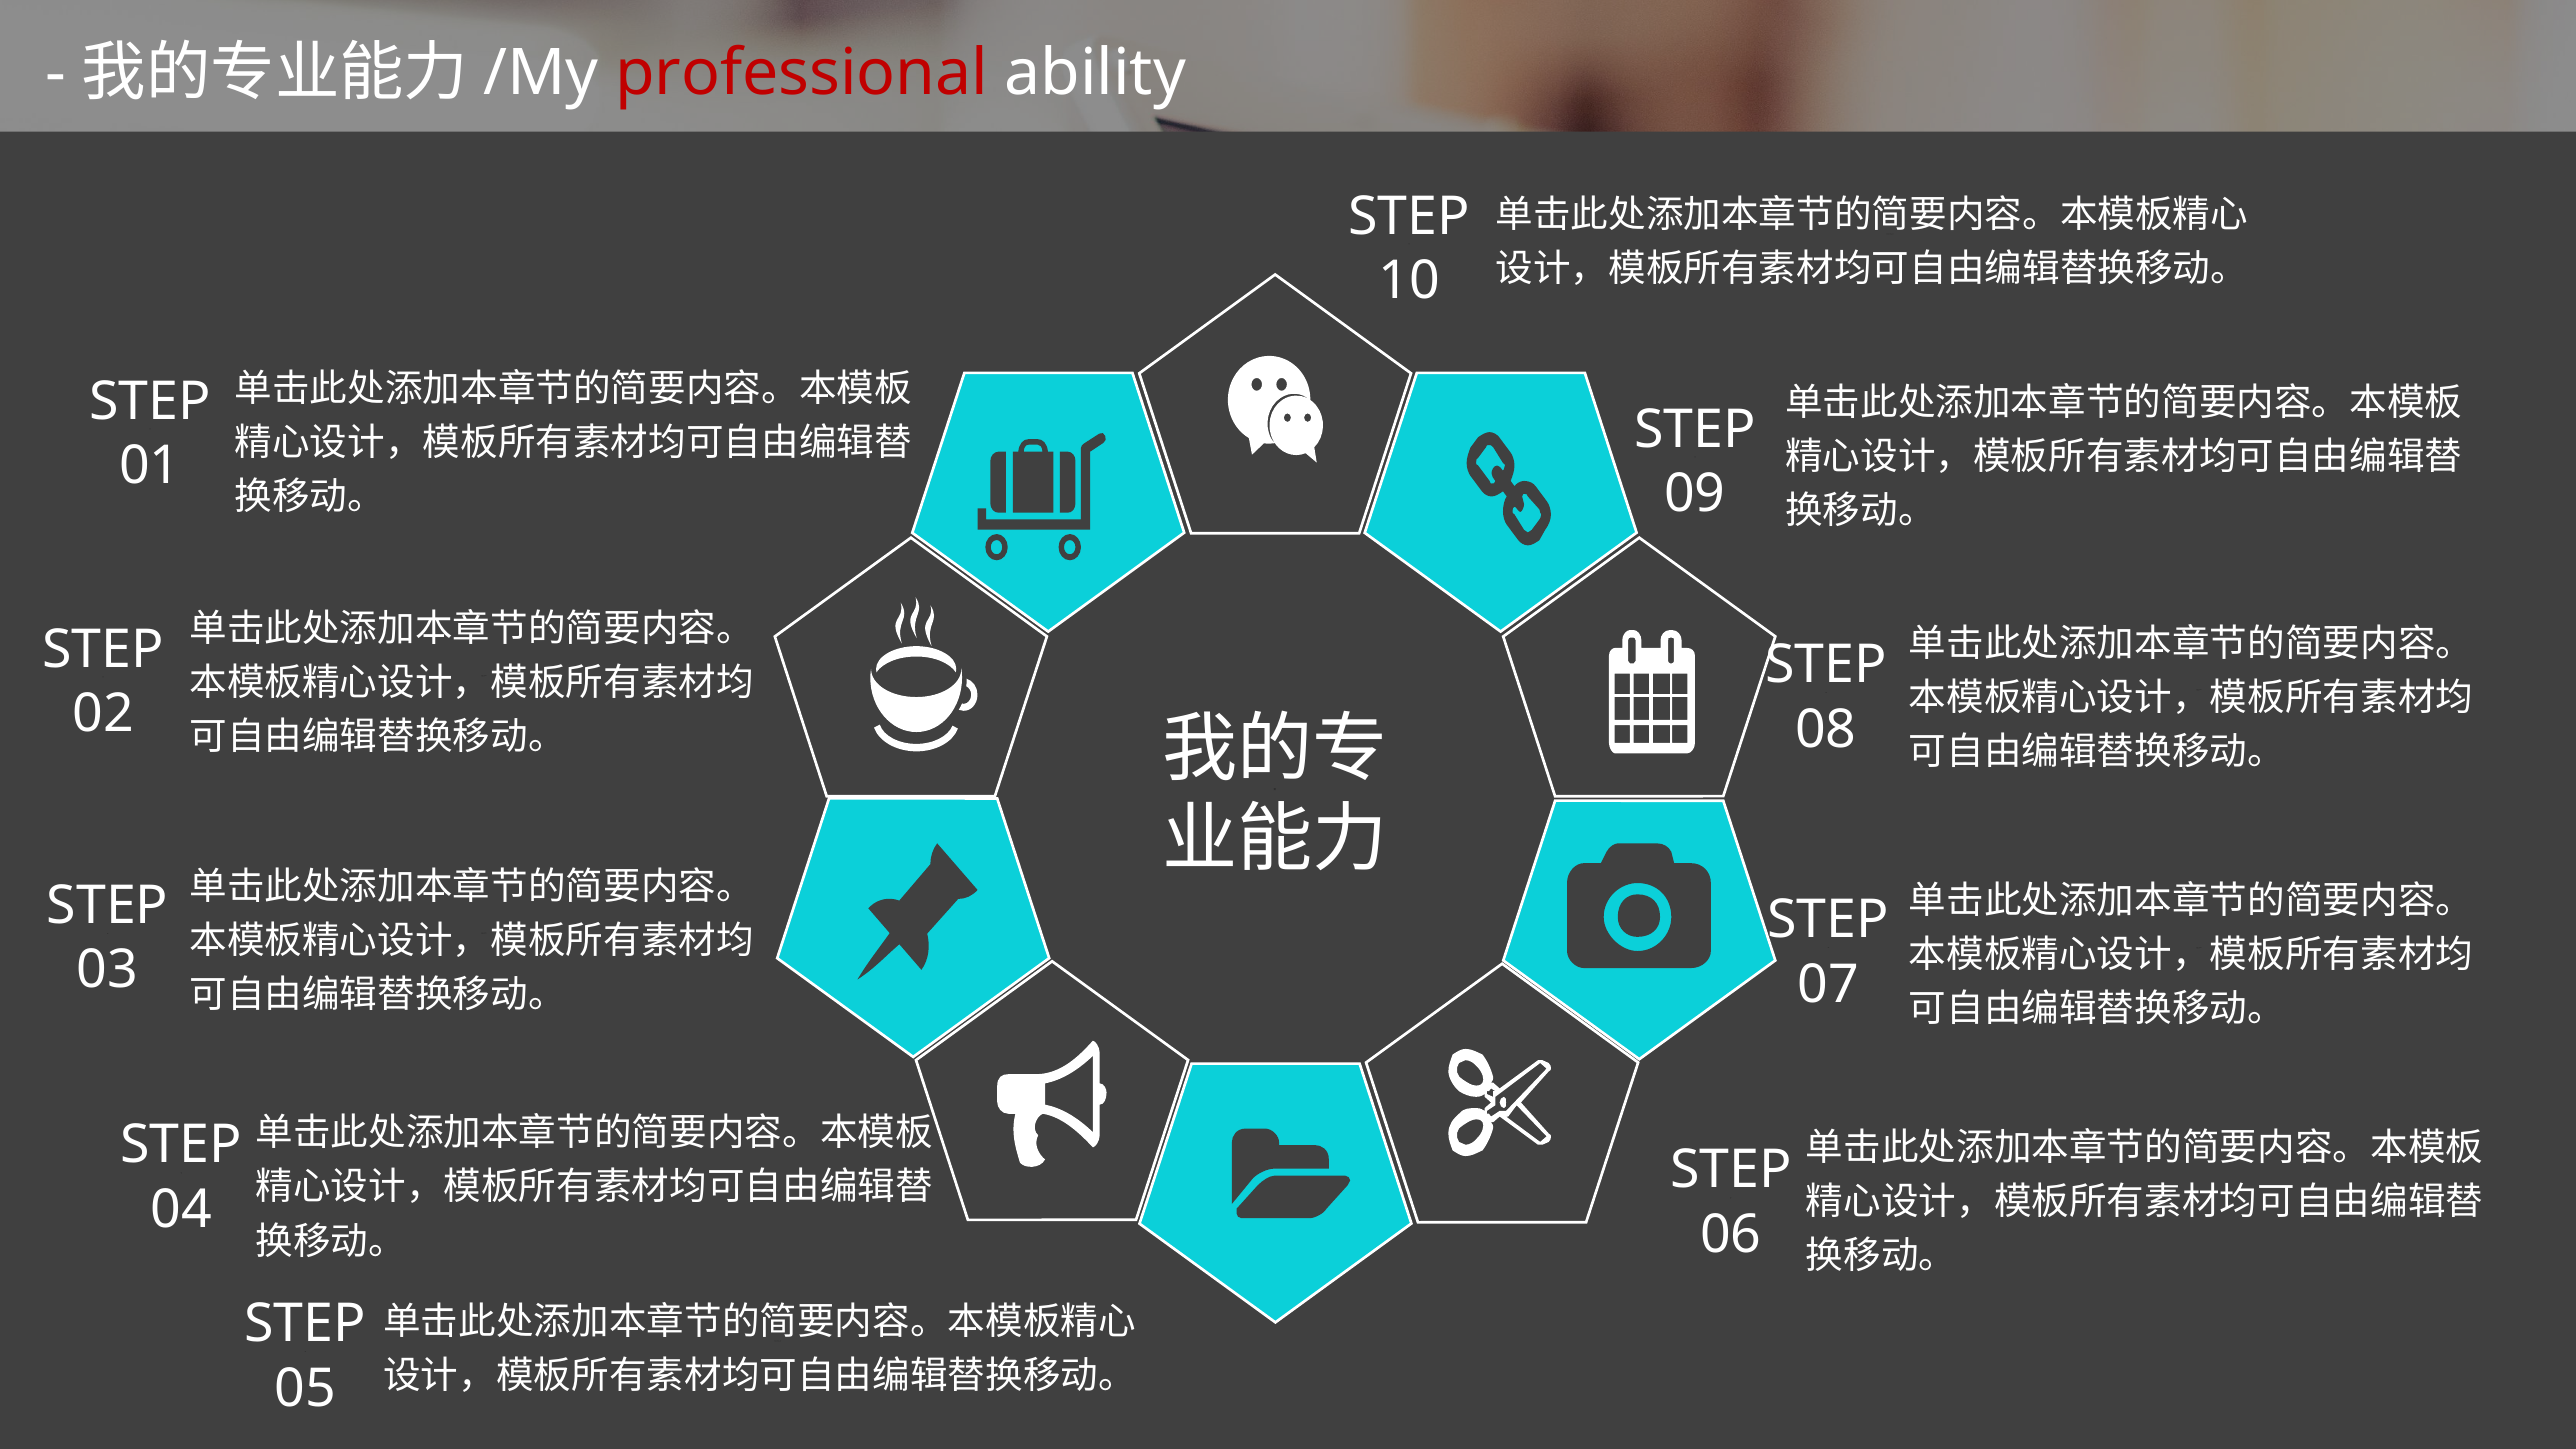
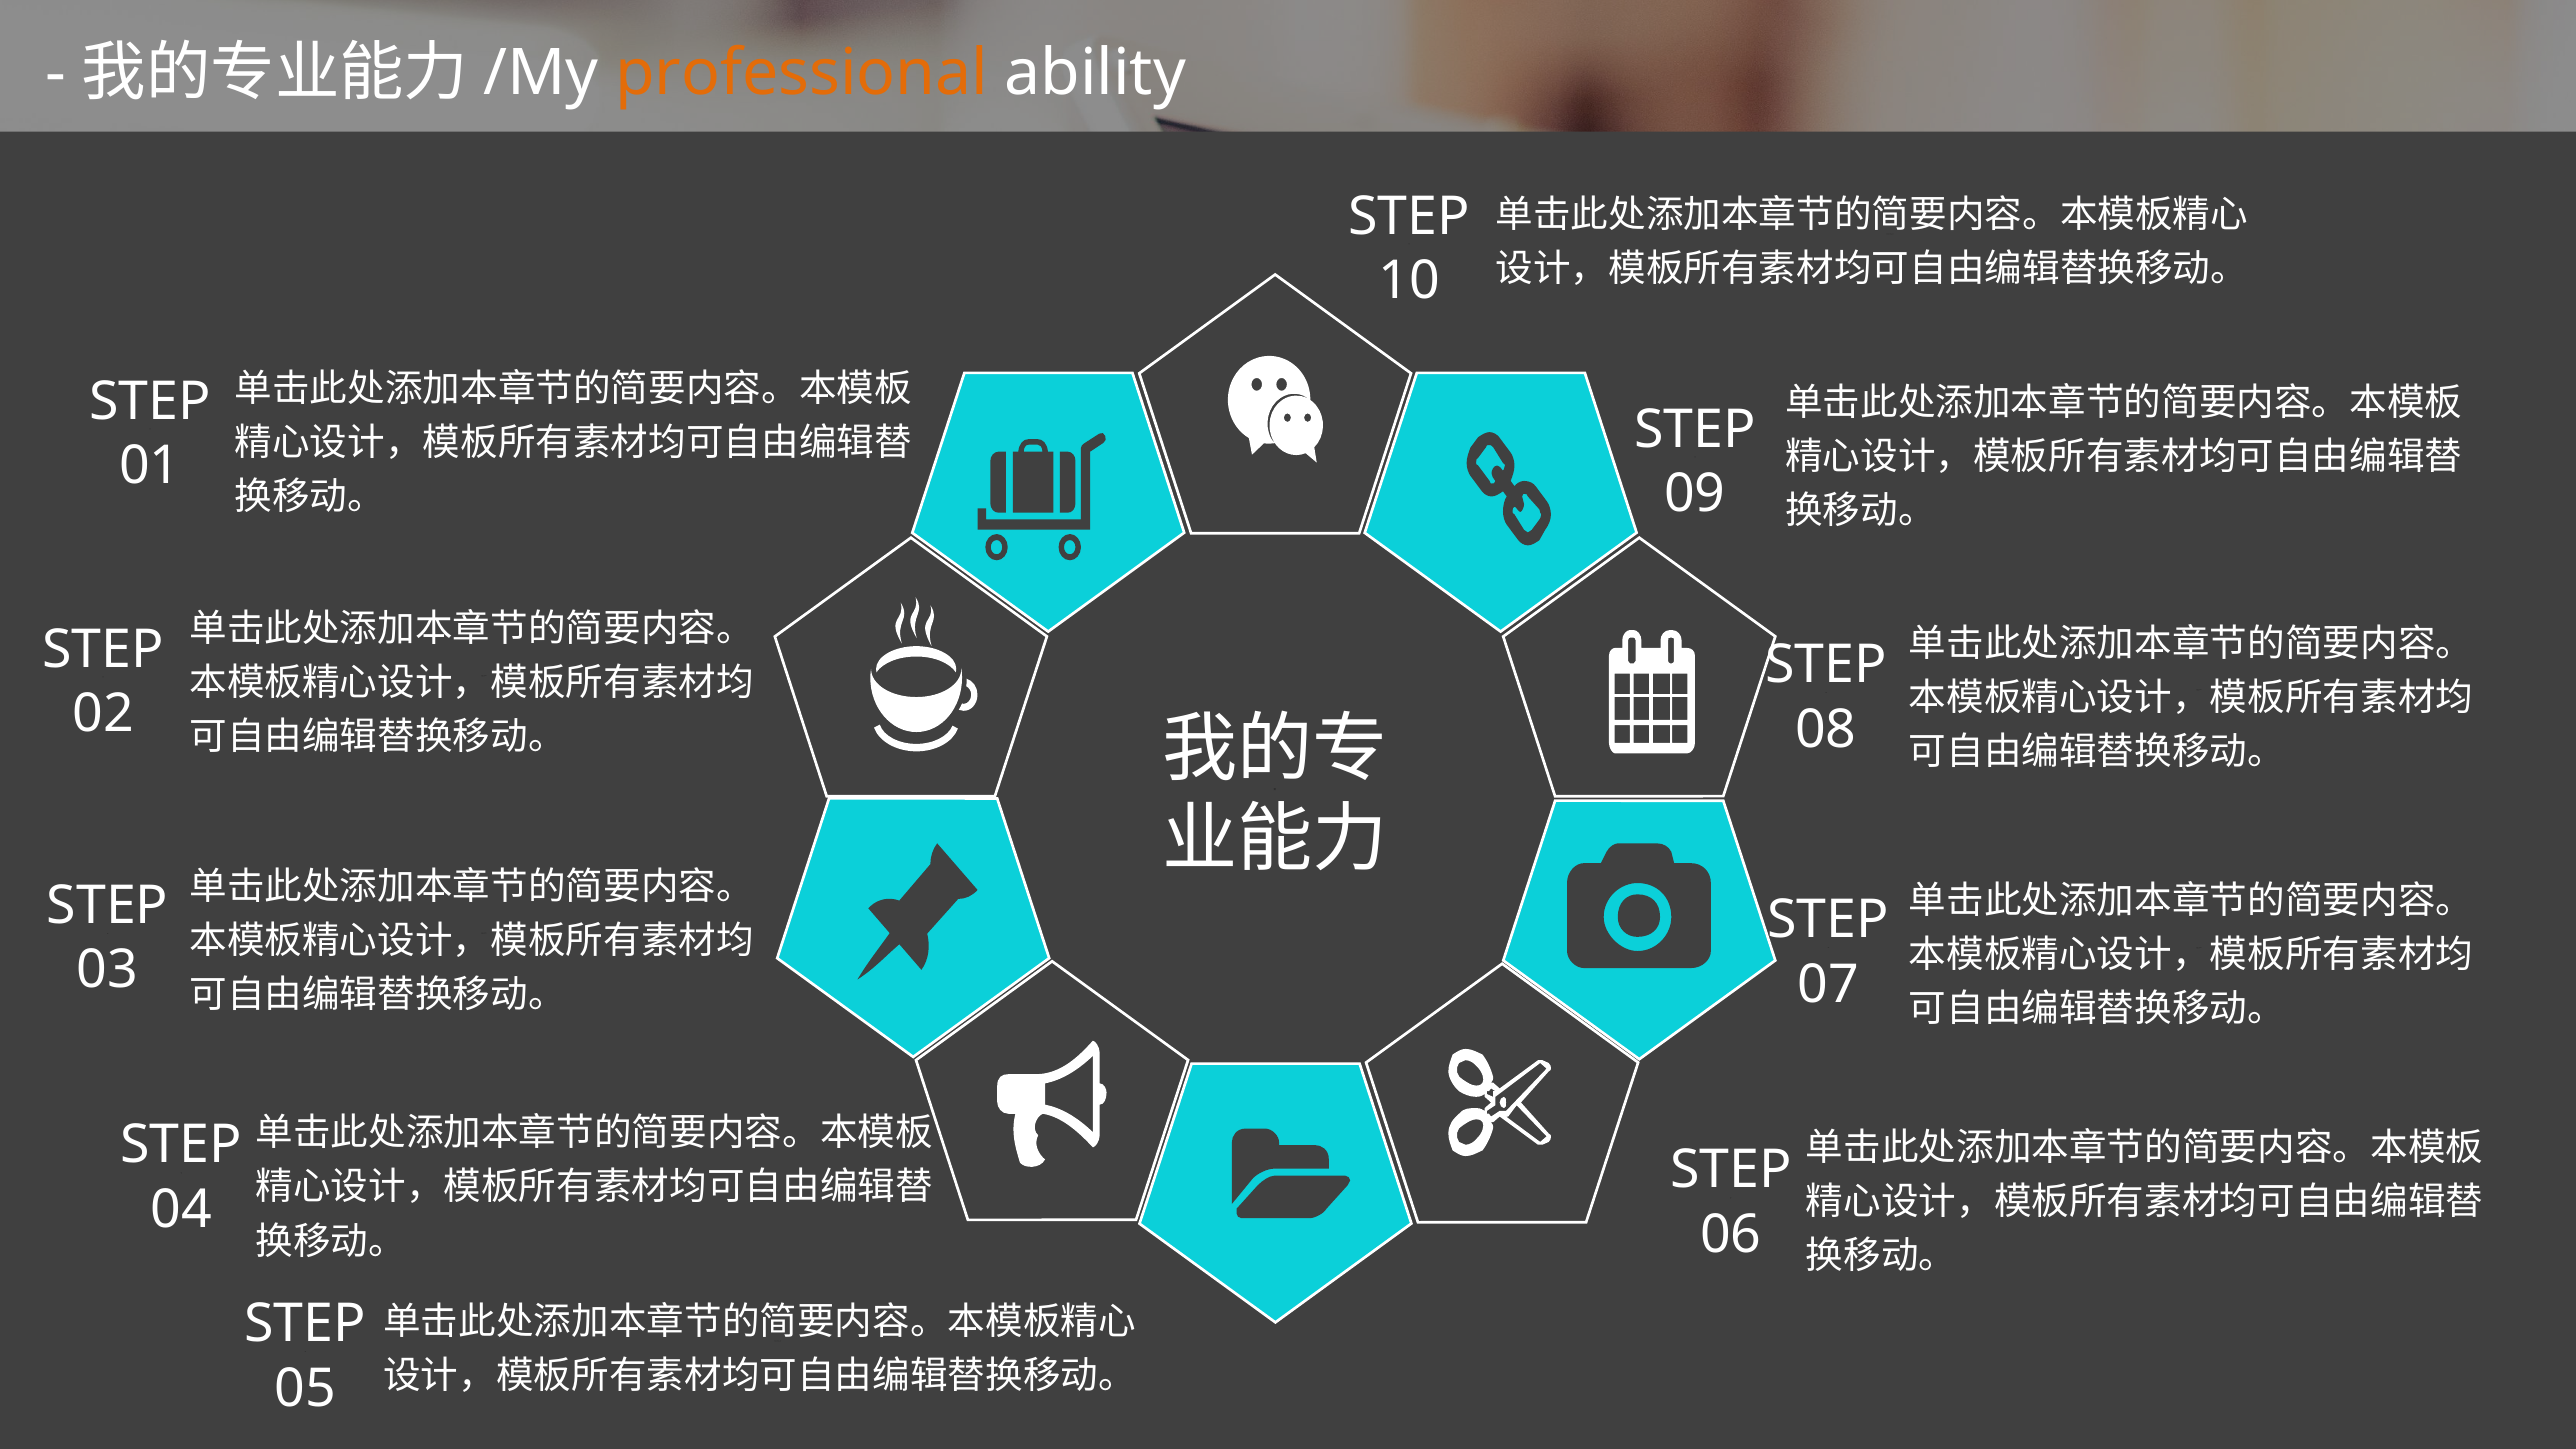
professional colour: red -> orange
